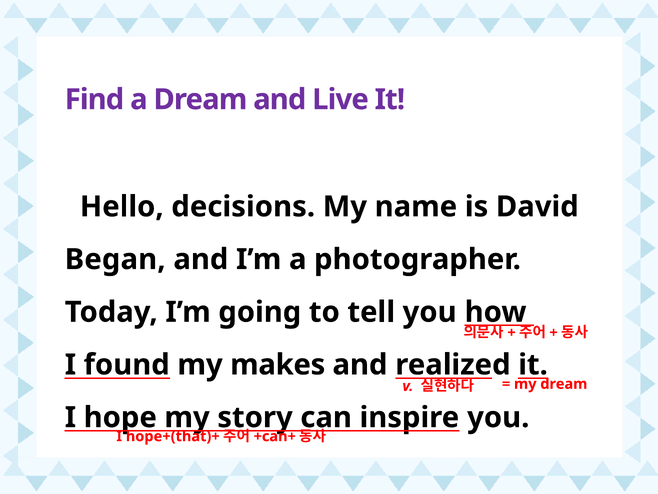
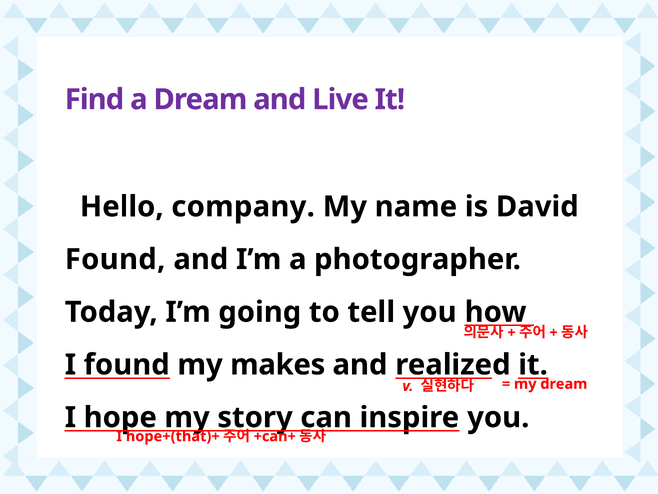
decisions: decisions -> company
Began at (115, 259): Began -> Found
